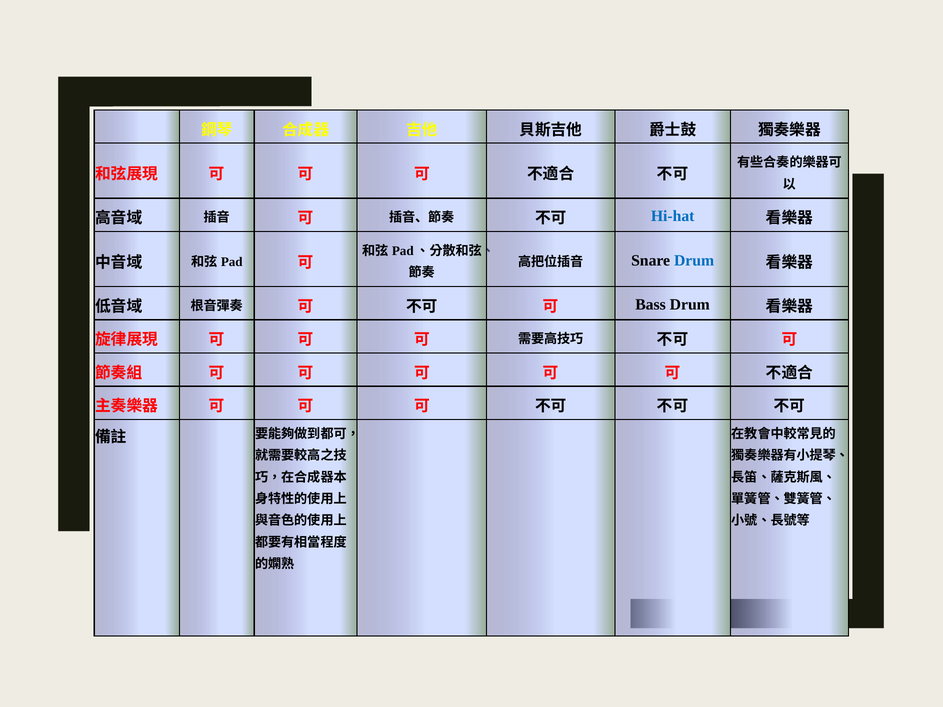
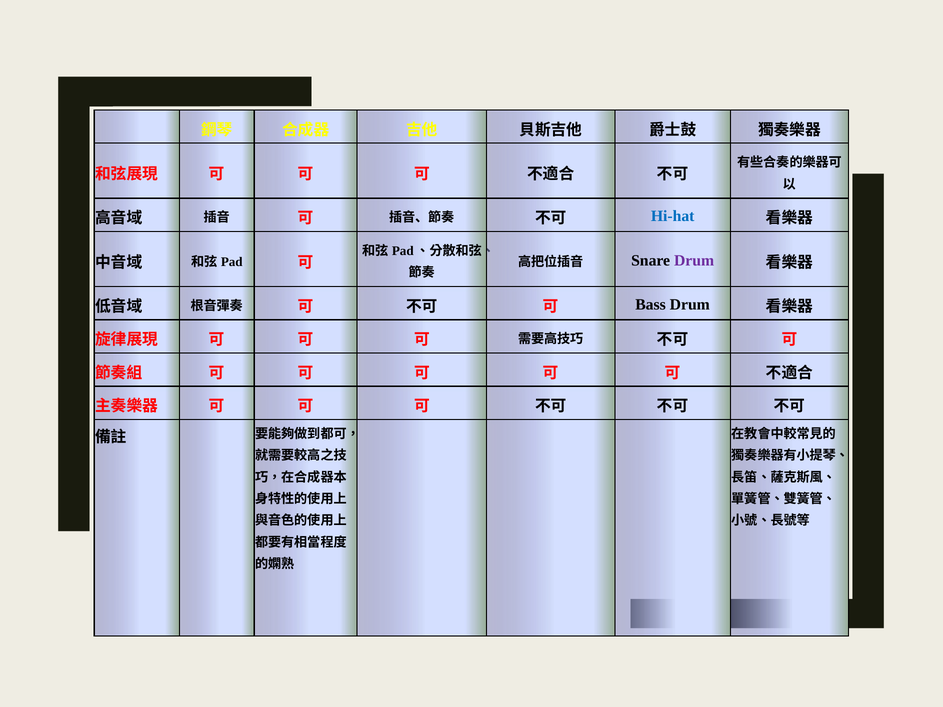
Drum at (694, 260) colour: blue -> purple
